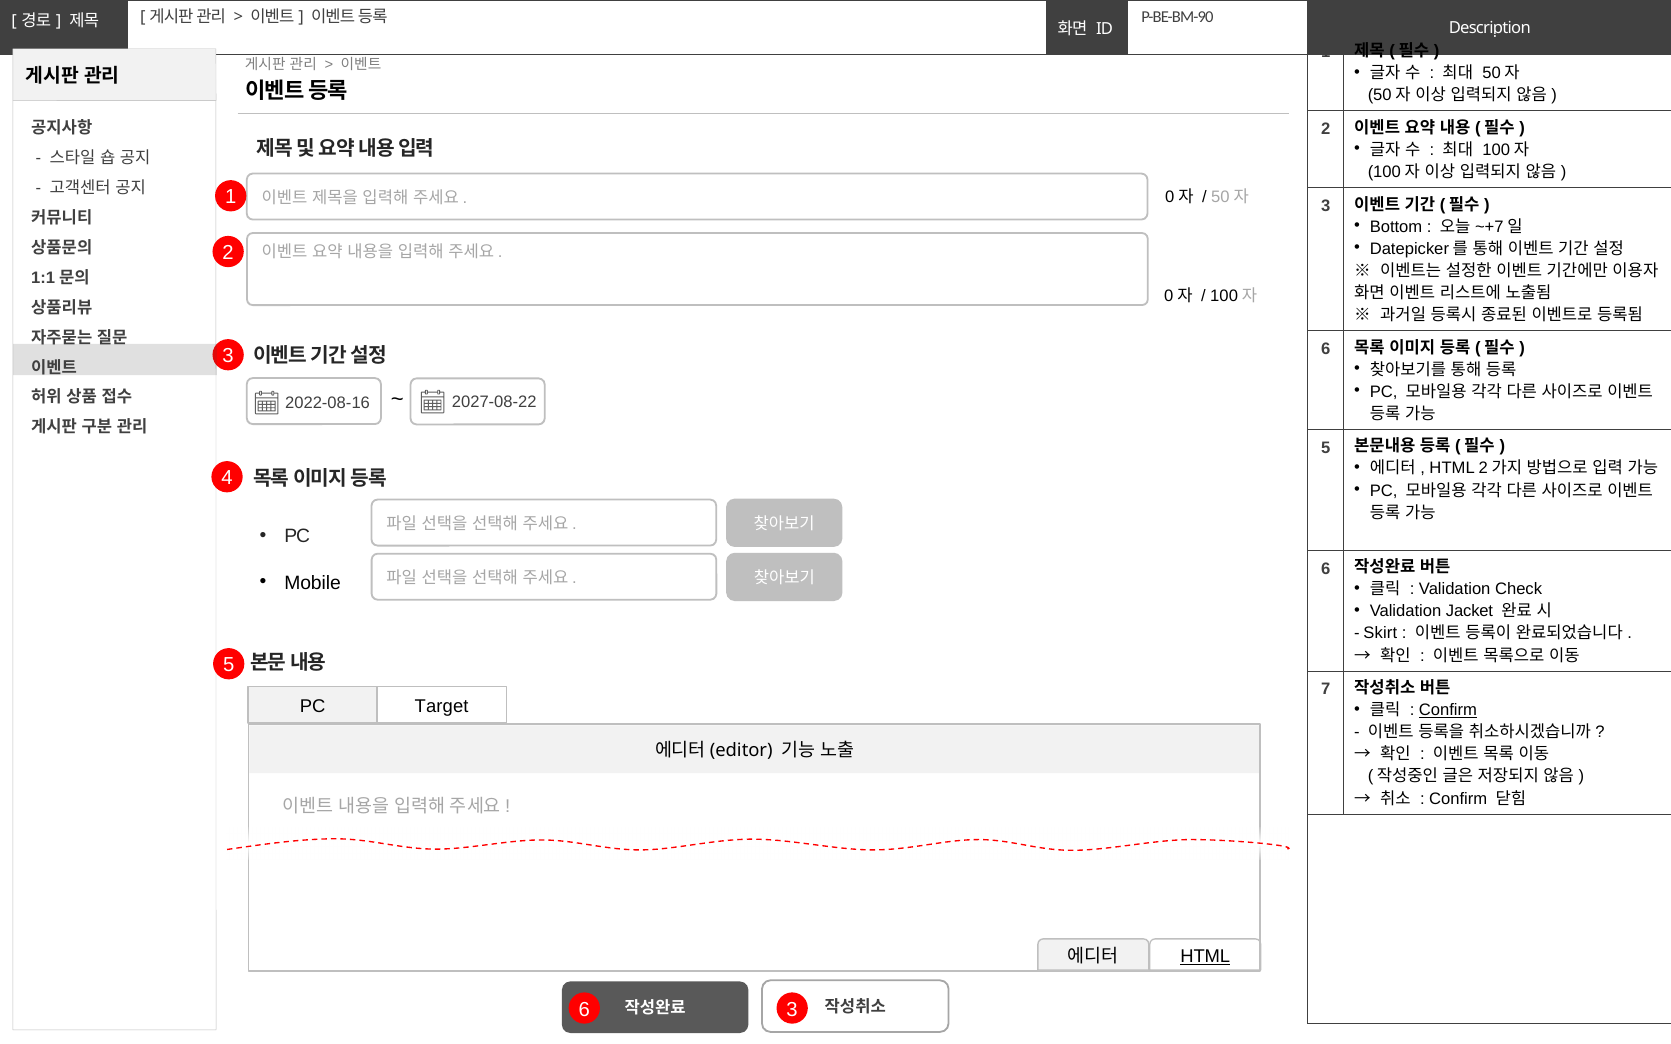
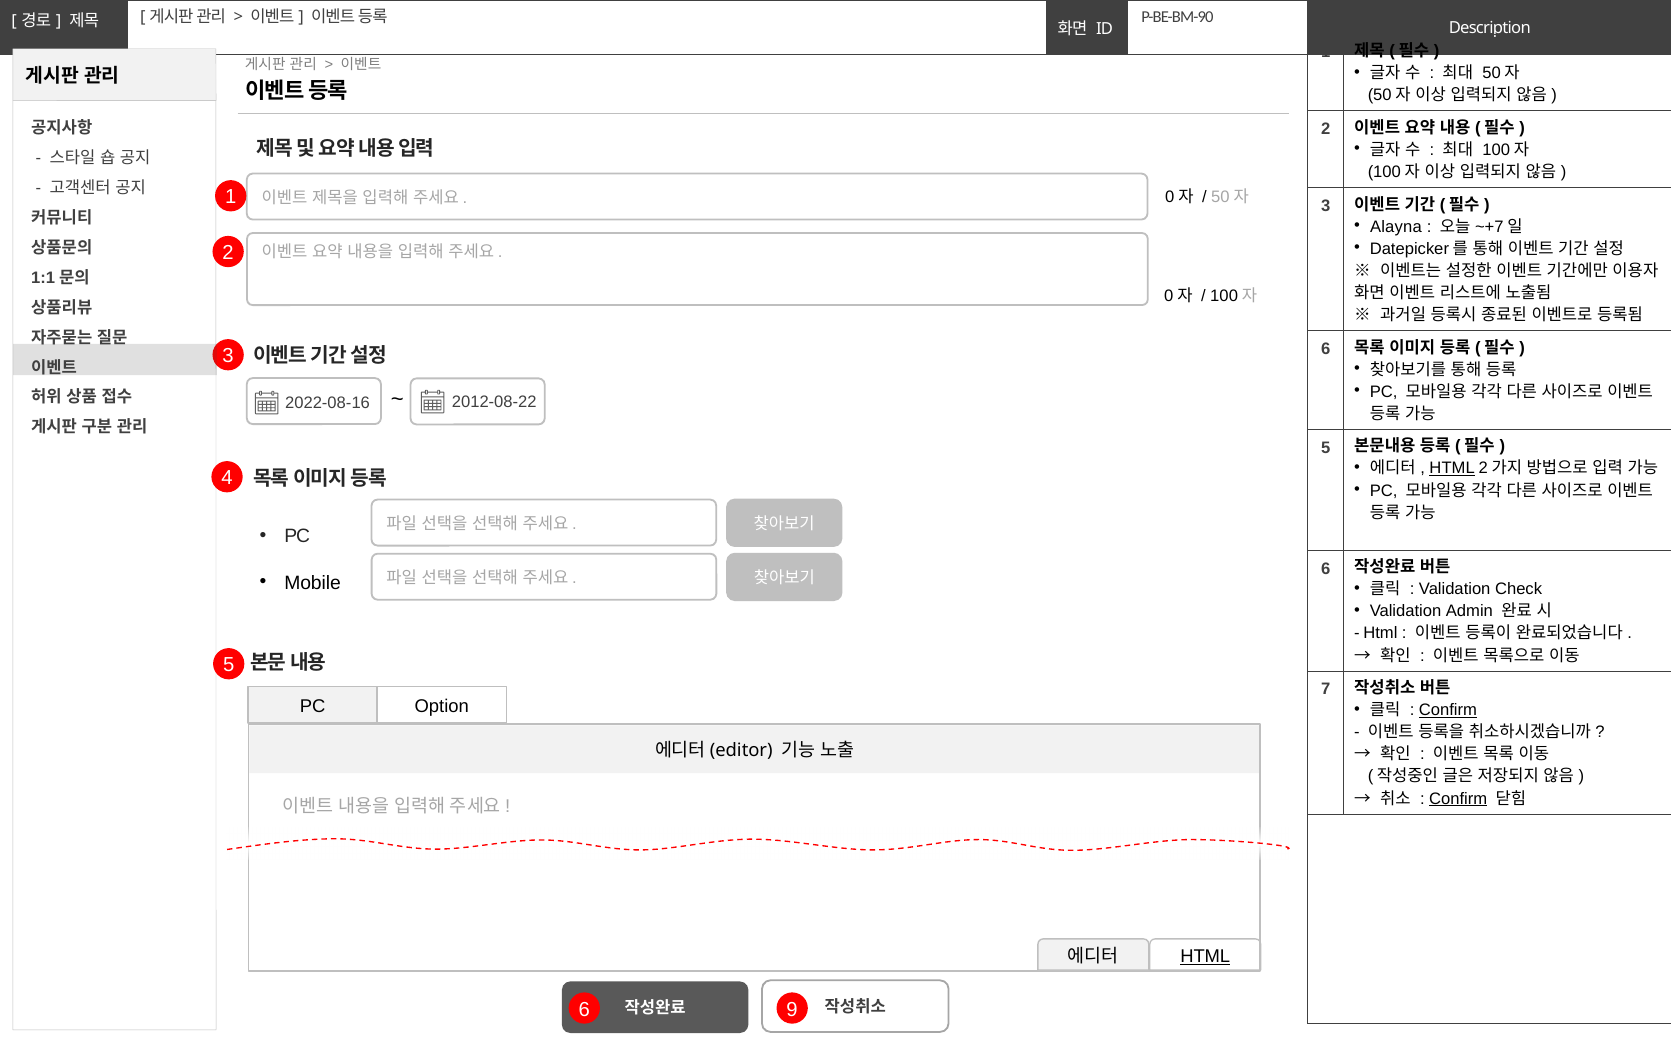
Bottom: Bottom -> Alayna
2027-08-22: 2027-08-22 -> 2012-08-22
HTML at (1452, 469) underline: none -> present
Jacket: Jacket -> Admin
Skirt at (1380, 634): Skirt -> Html
Target: Target -> Option
Confirm at (1458, 799) underline: none -> present
6 3: 3 -> 9
